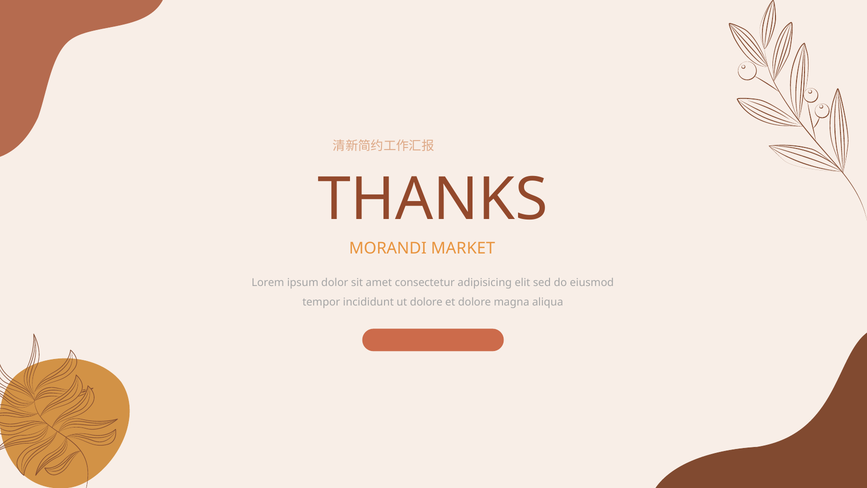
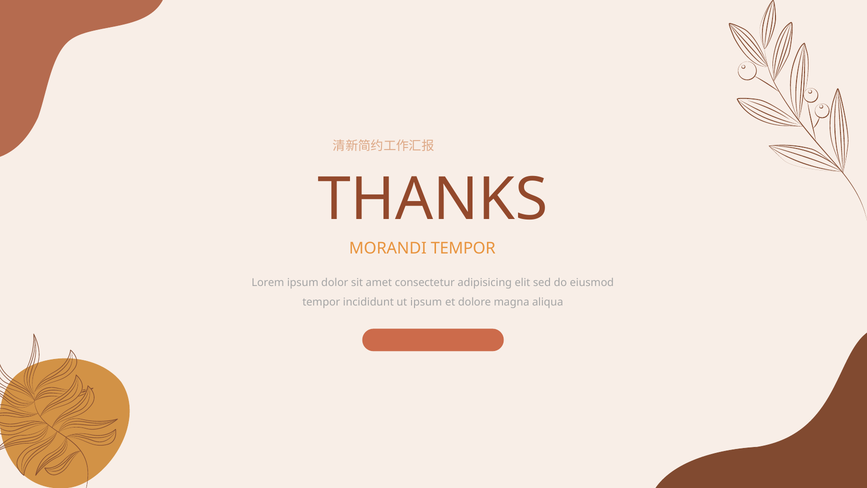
MORANDI MARKET: MARKET -> TEMPOR
ut dolore: dolore -> ipsum
